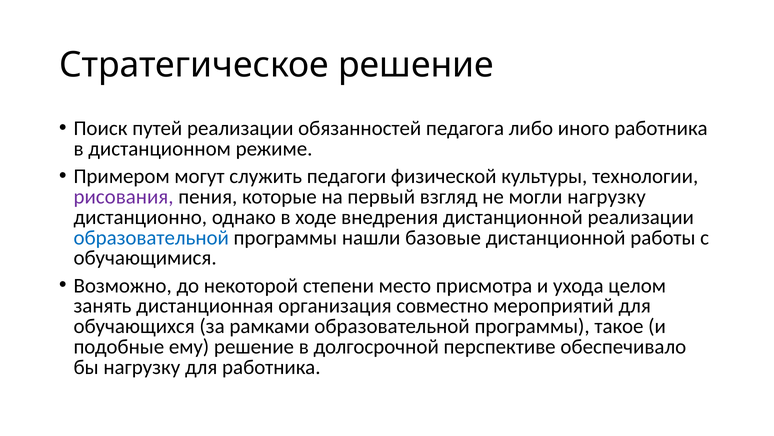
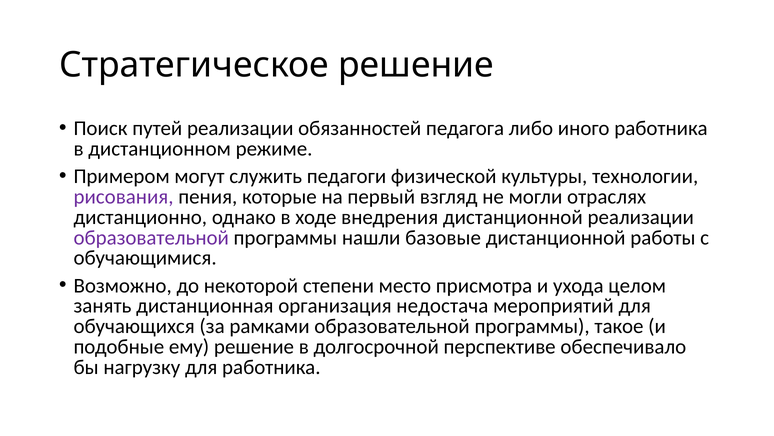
могли нагрузку: нагрузку -> отраслях
образовательной at (151, 237) colour: blue -> purple
совместно: совместно -> недостача
